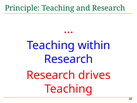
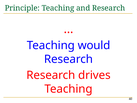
within: within -> would
